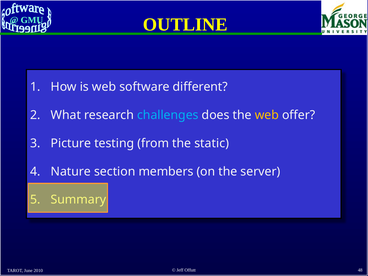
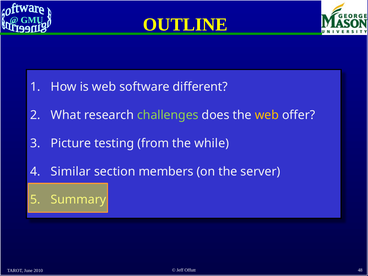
challenges colour: light blue -> light green
static: static -> while
Nature: Nature -> Similar
